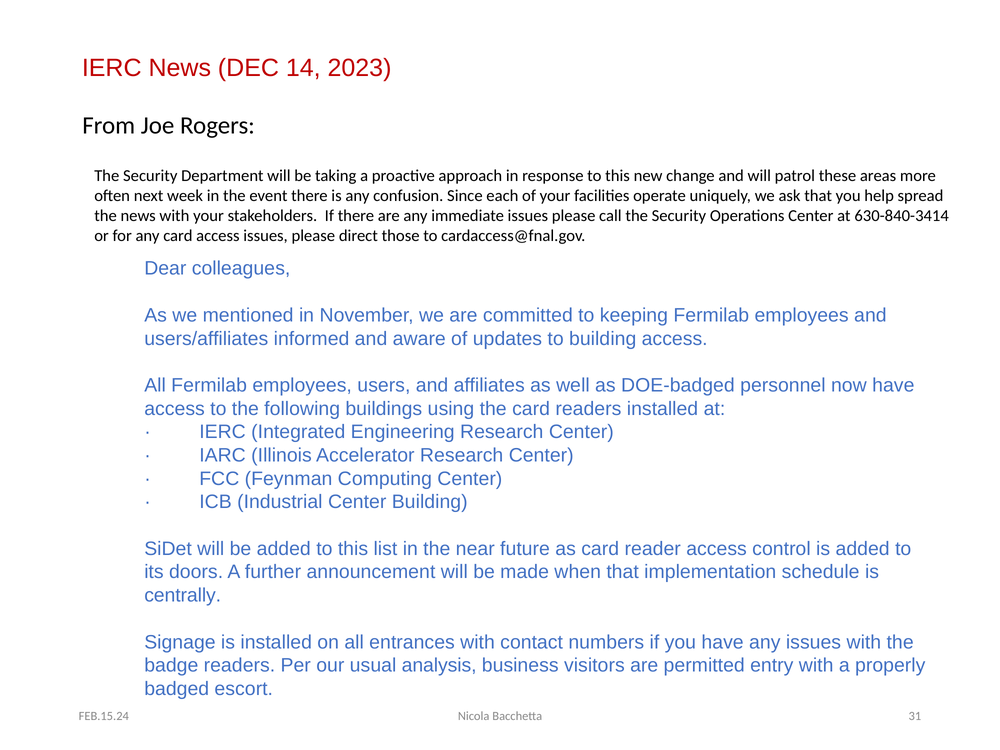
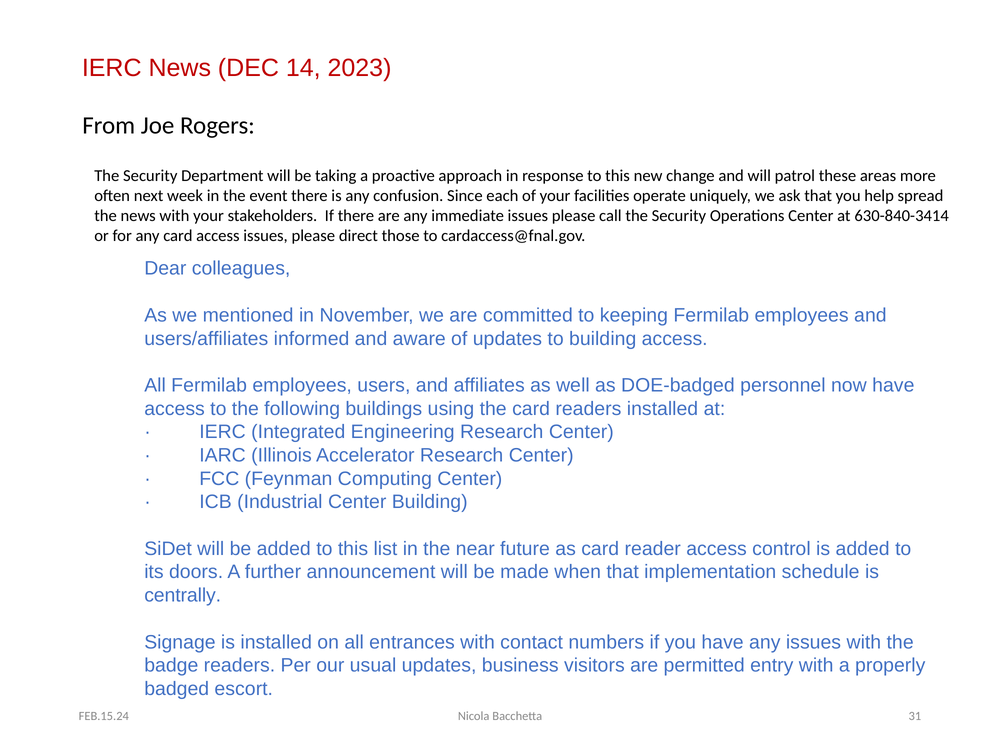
usual analysis: analysis -> updates
